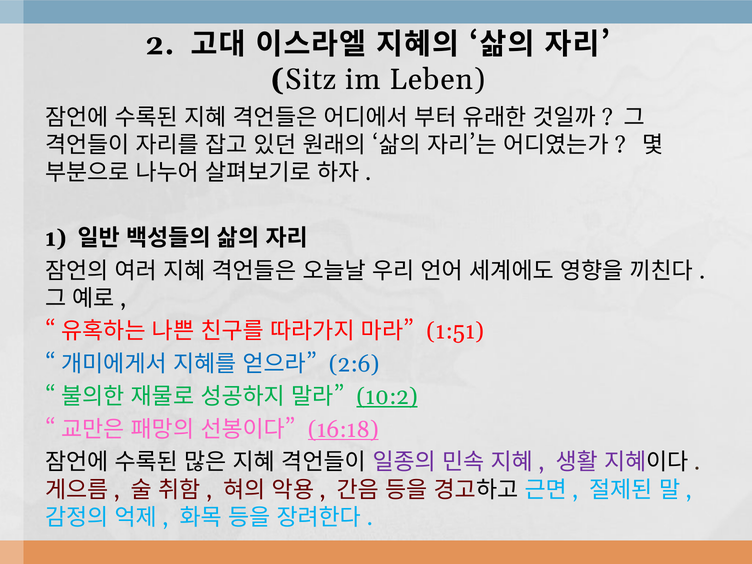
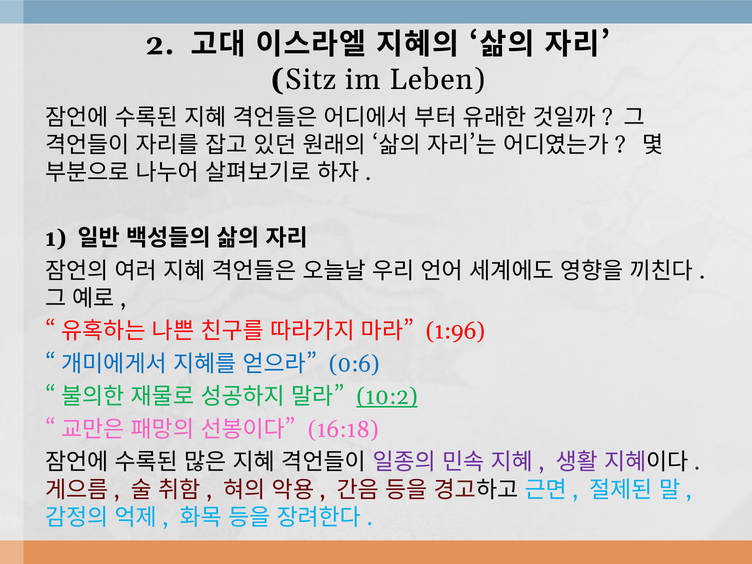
1:51: 1:51 -> 1:96
2:6: 2:6 -> 0:6
16:18 underline: present -> none
